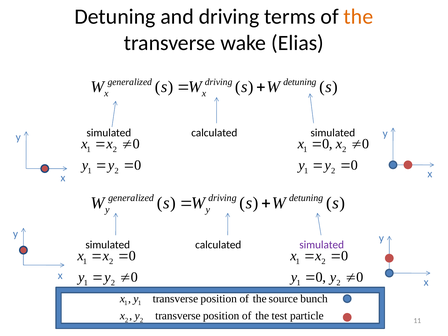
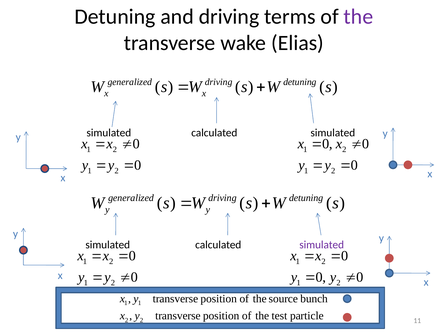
the at (358, 17) colour: orange -> purple
